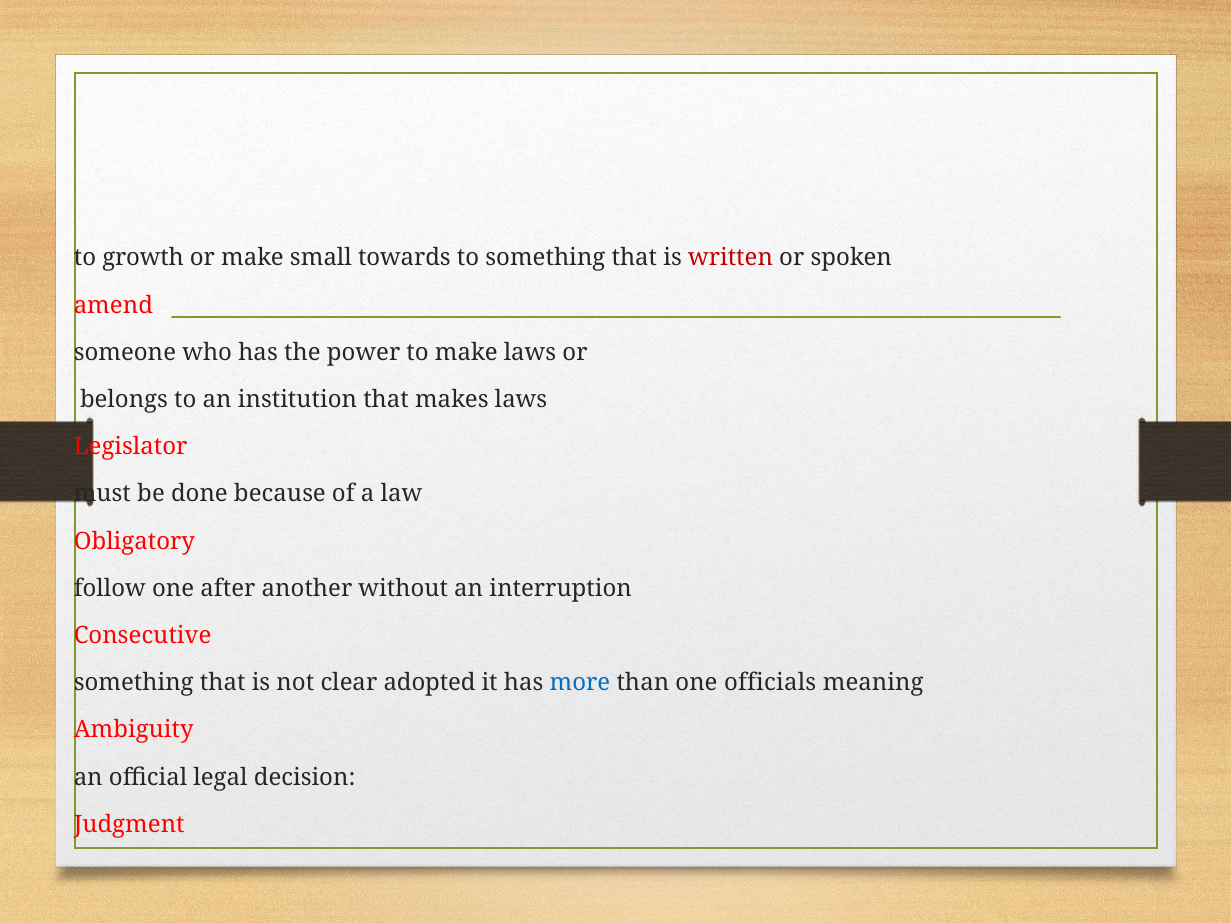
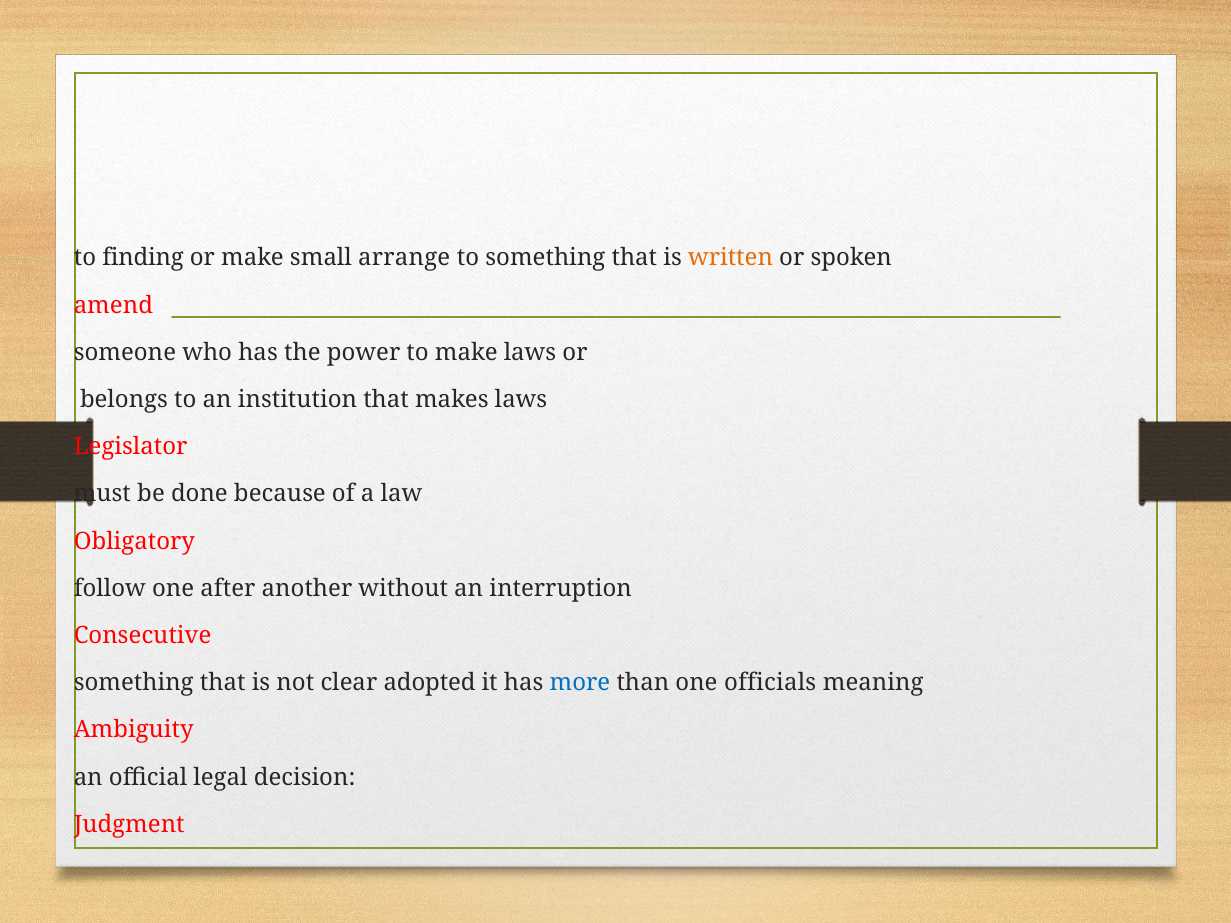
growth: growth -> finding
towards: towards -> arrange
written colour: red -> orange
